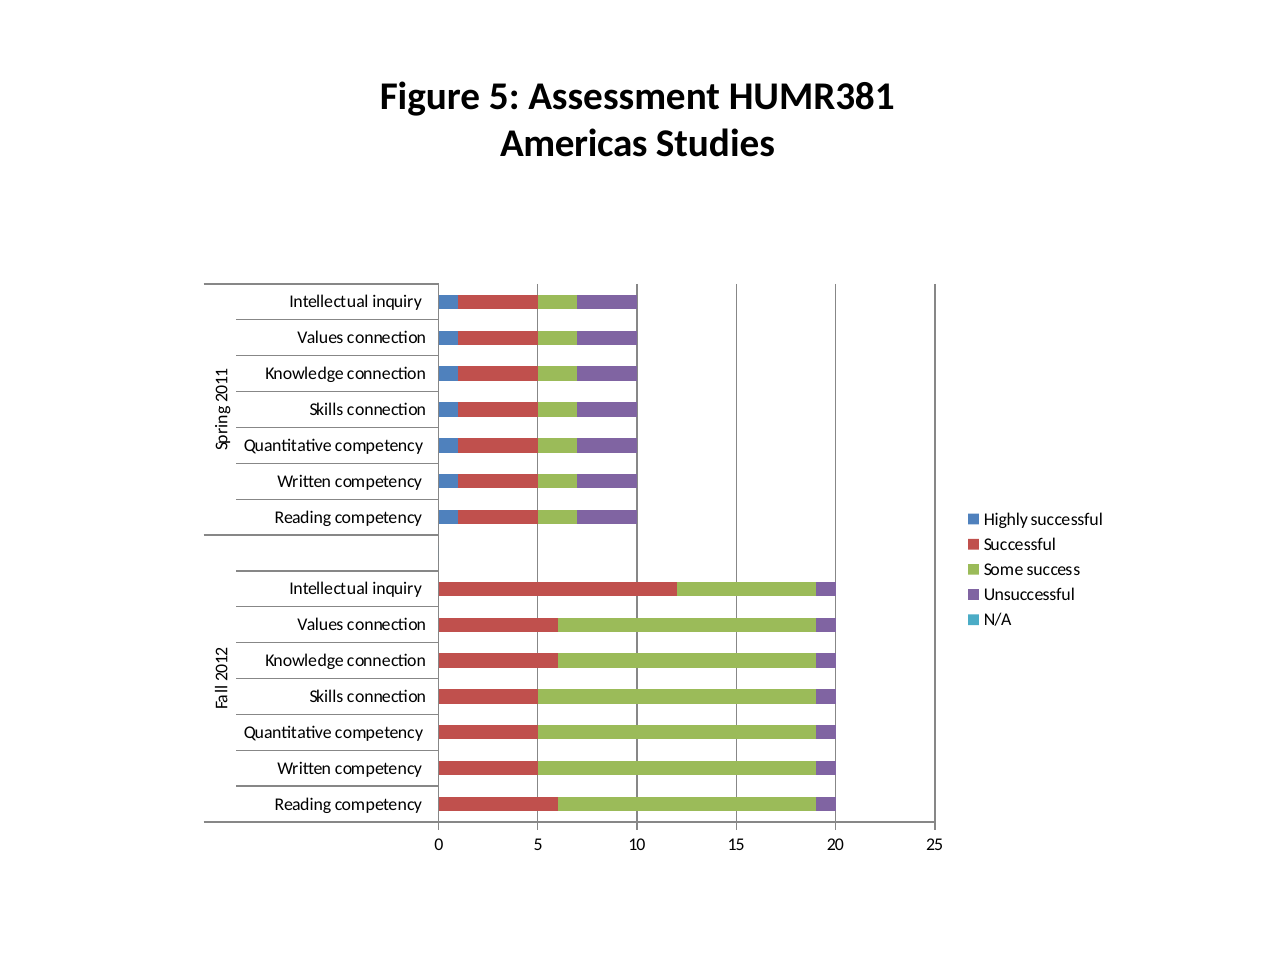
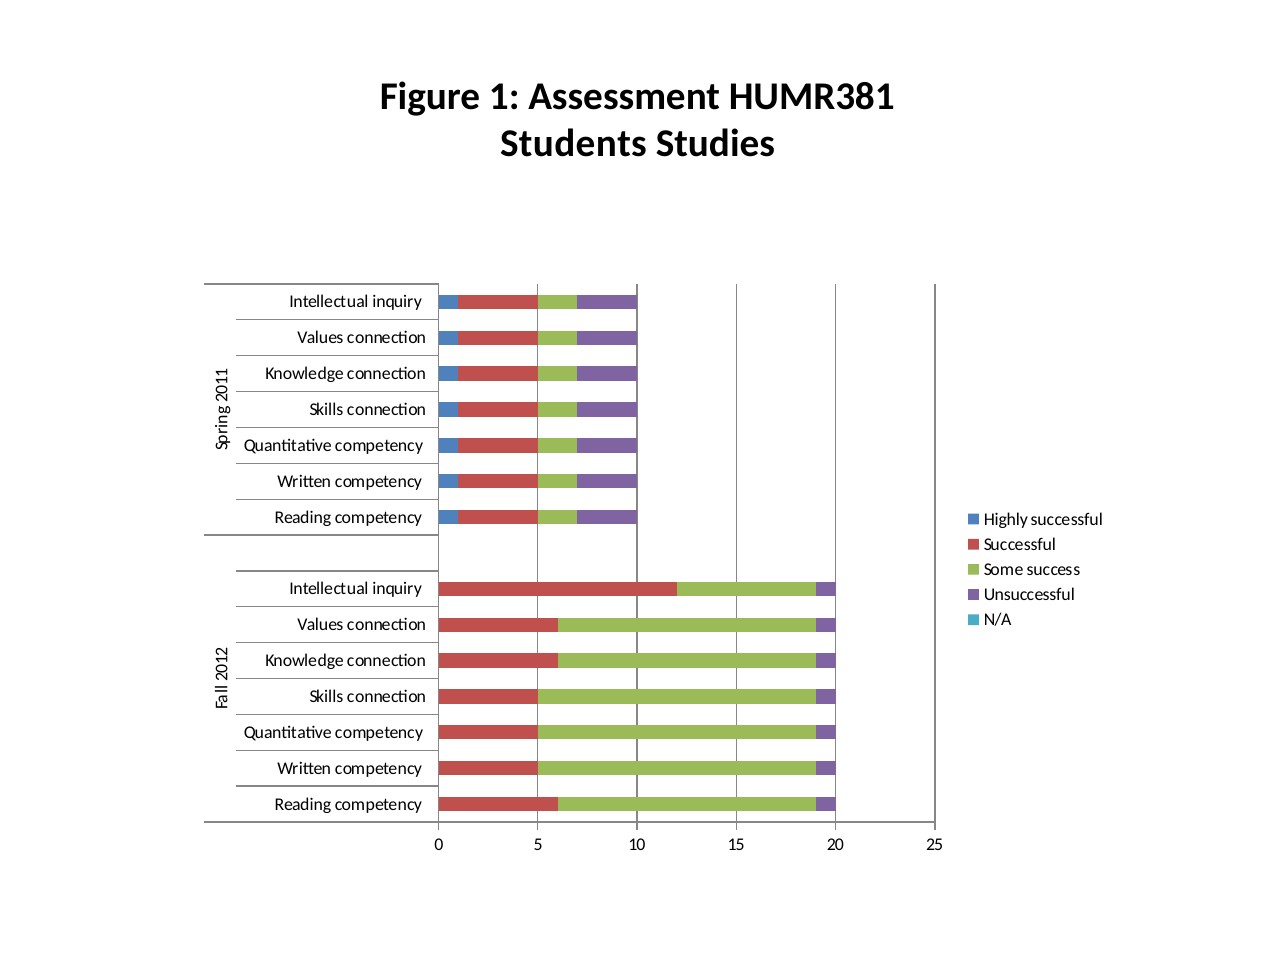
Figure 5: 5 -> 1
Americas: Americas -> Students
